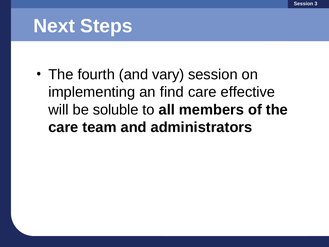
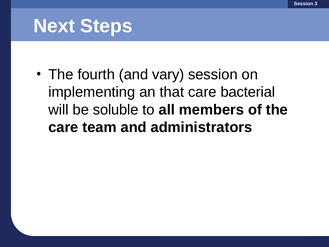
find: find -> that
effective: effective -> bacterial
